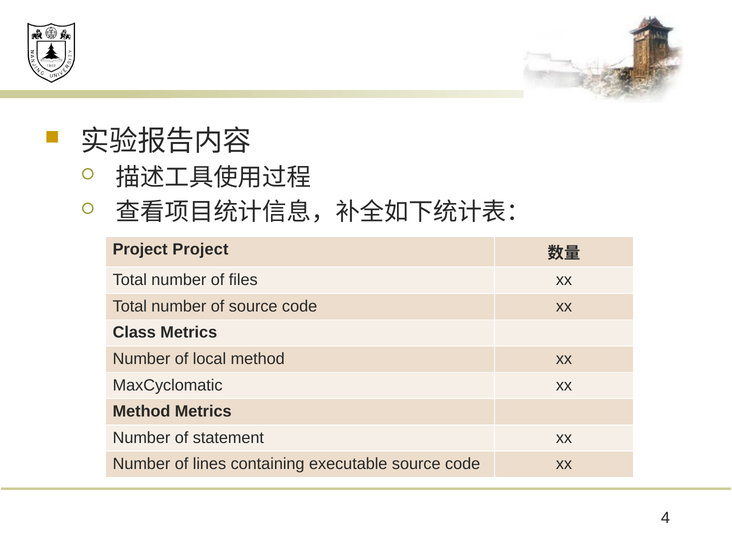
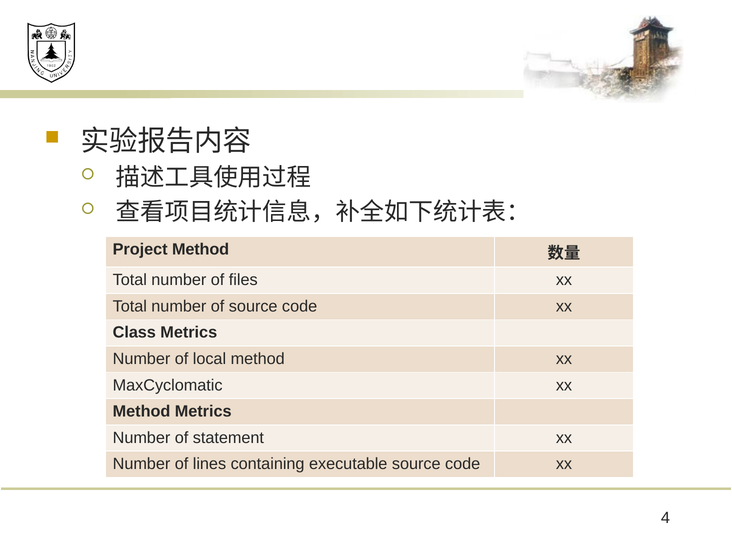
Project Project: Project -> Method
